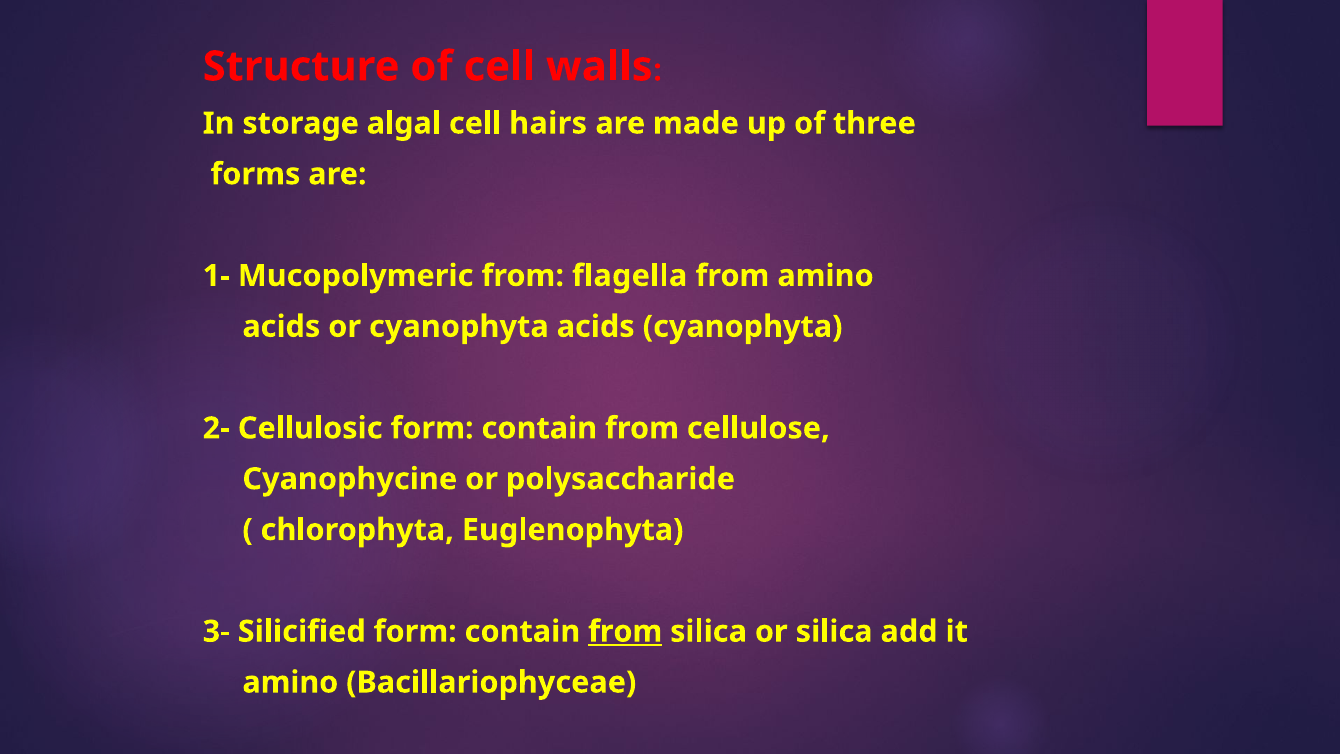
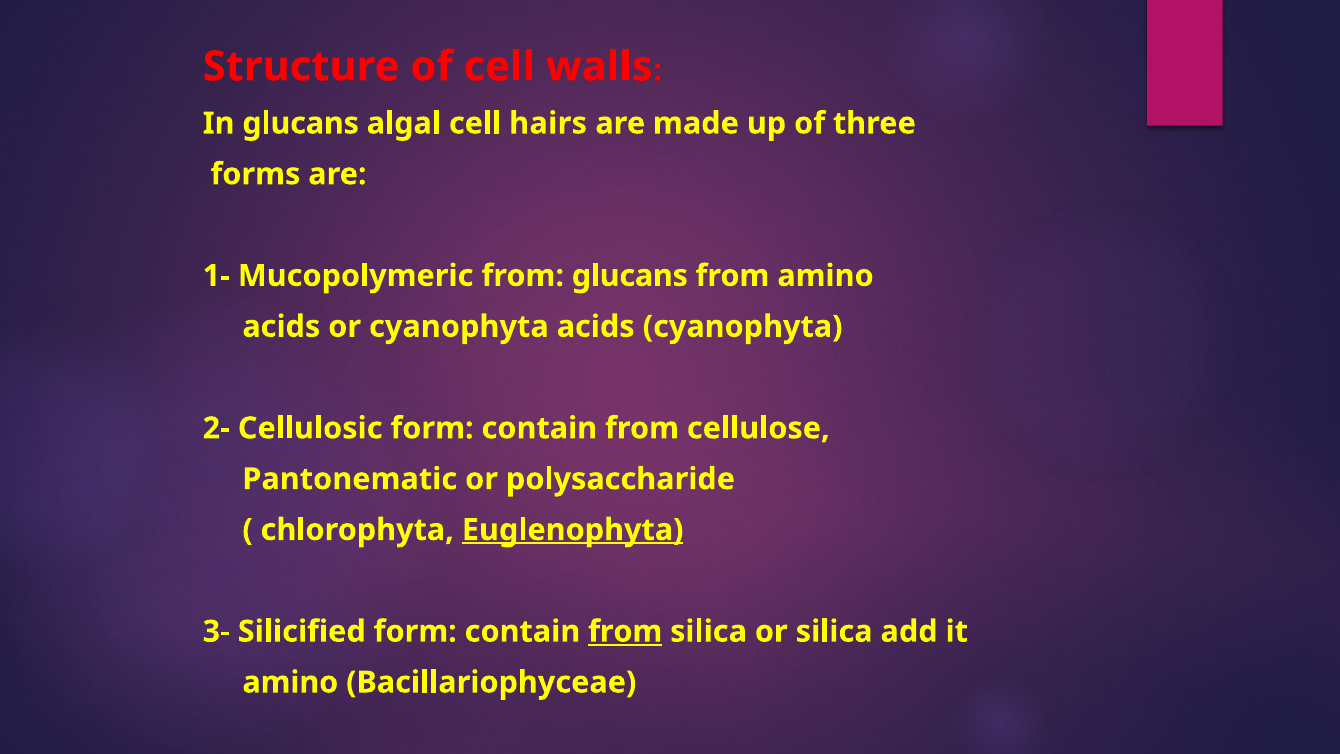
In storage: storage -> glucans
from flagella: flagella -> glucans
Cyanophycine: Cyanophycine -> Pantonematic
Euglenophyta underline: none -> present
